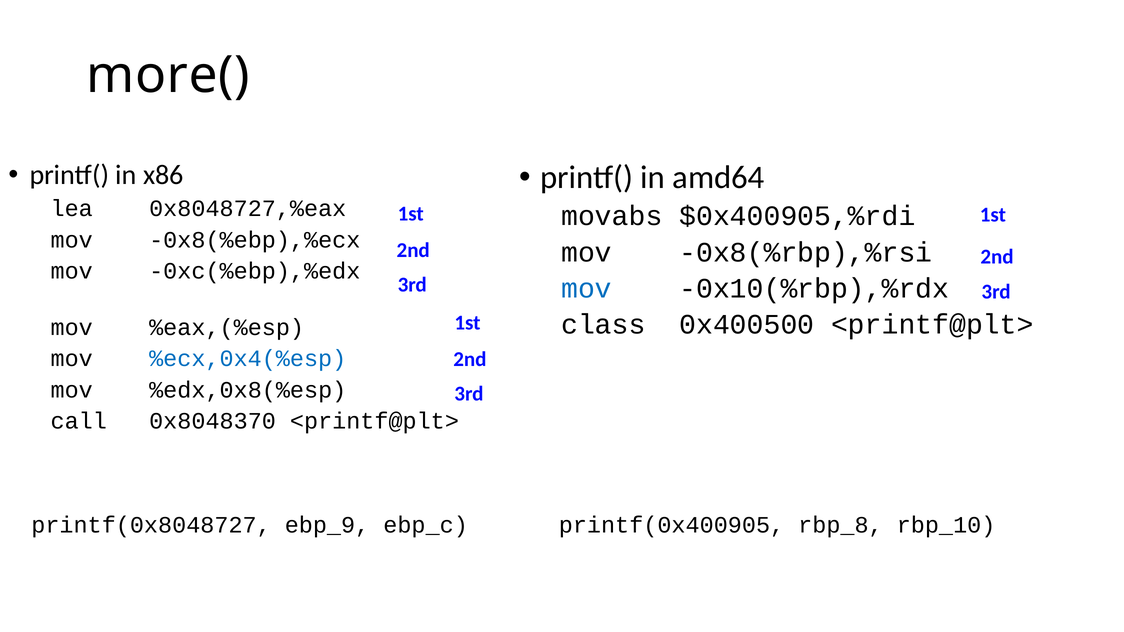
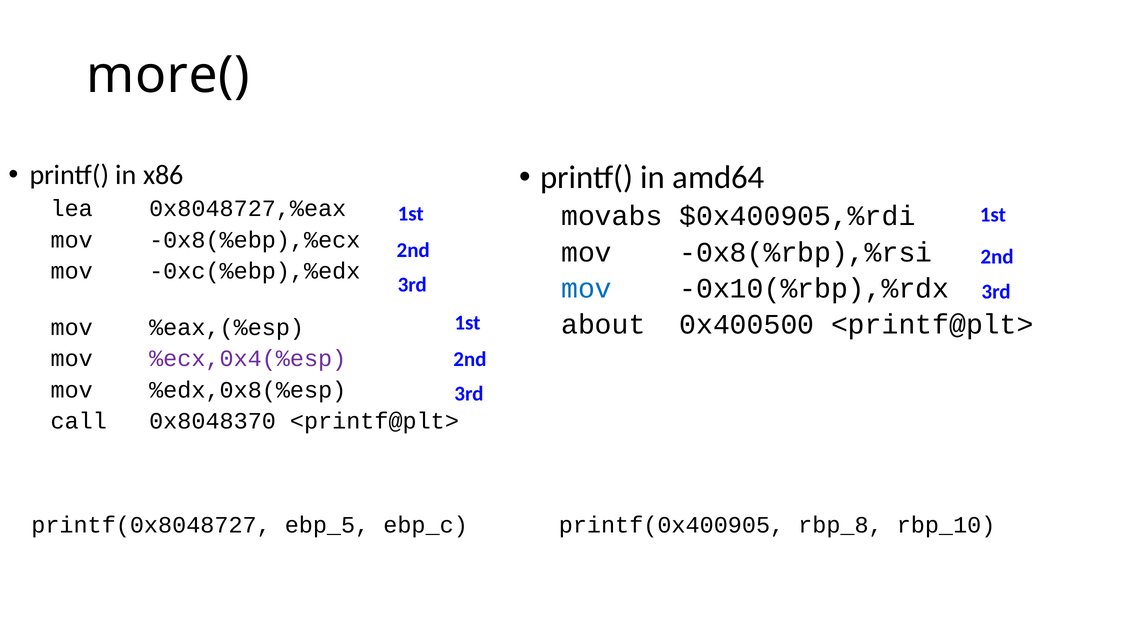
class: class -> about
%ecx,0x4(%esp colour: blue -> purple
ebp_9: ebp_9 -> ebp_5
